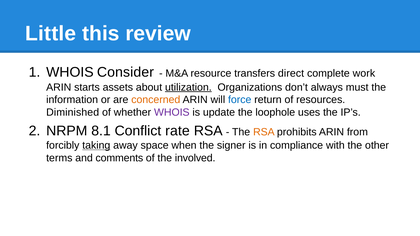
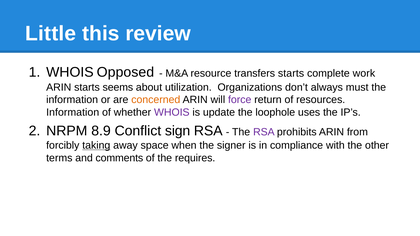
Consider: Consider -> Opposed
transfers direct: direct -> starts
assets: assets -> seems
utilization underline: present -> none
force colour: blue -> purple
Diminished at (73, 113): Diminished -> Information
8.1: 8.1 -> 8.9
rate: rate -> sign
RSA at (264, 132) colour: orange -> purple
involved: involved -> requires
